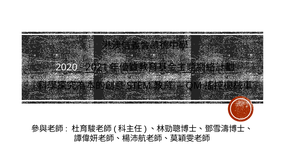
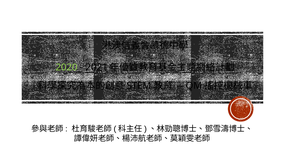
2020 colour: white -> light green
